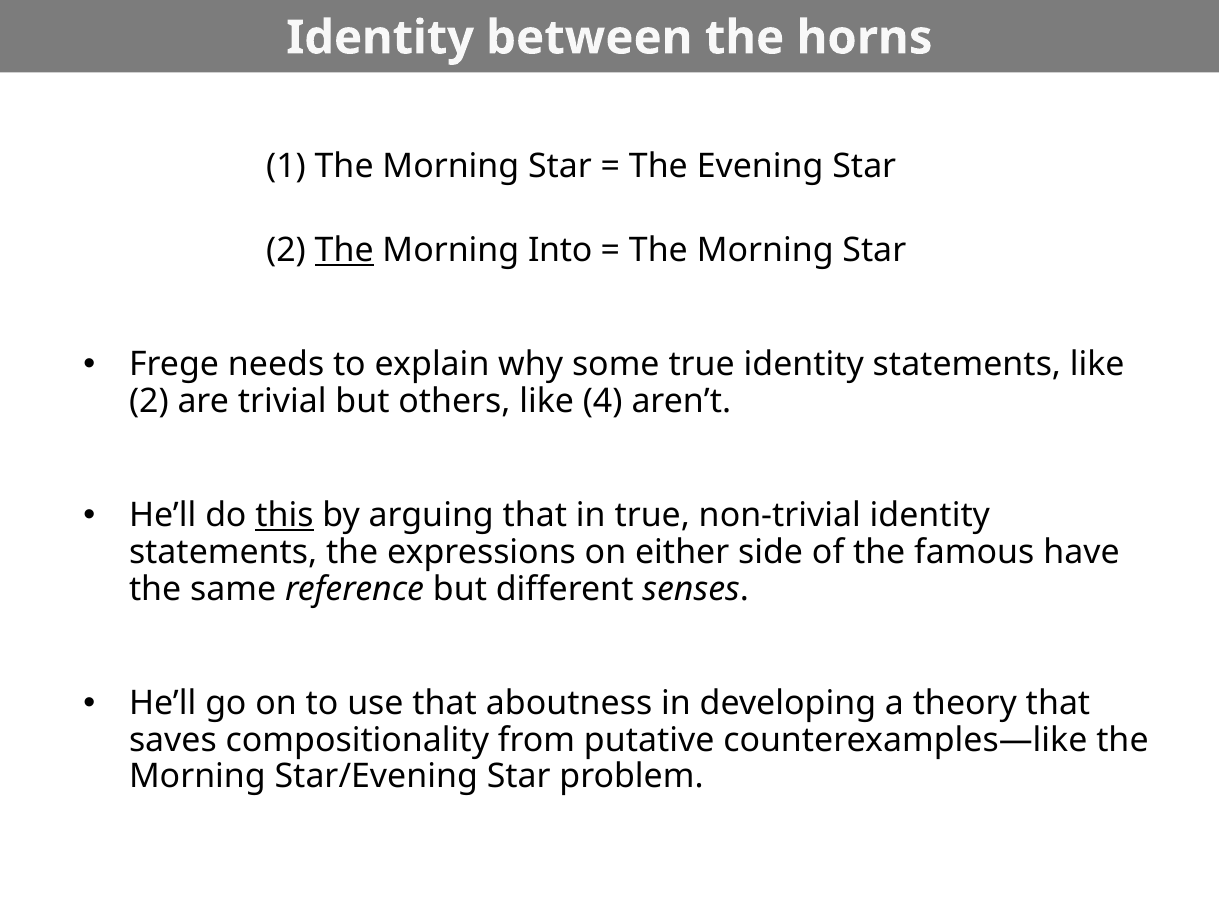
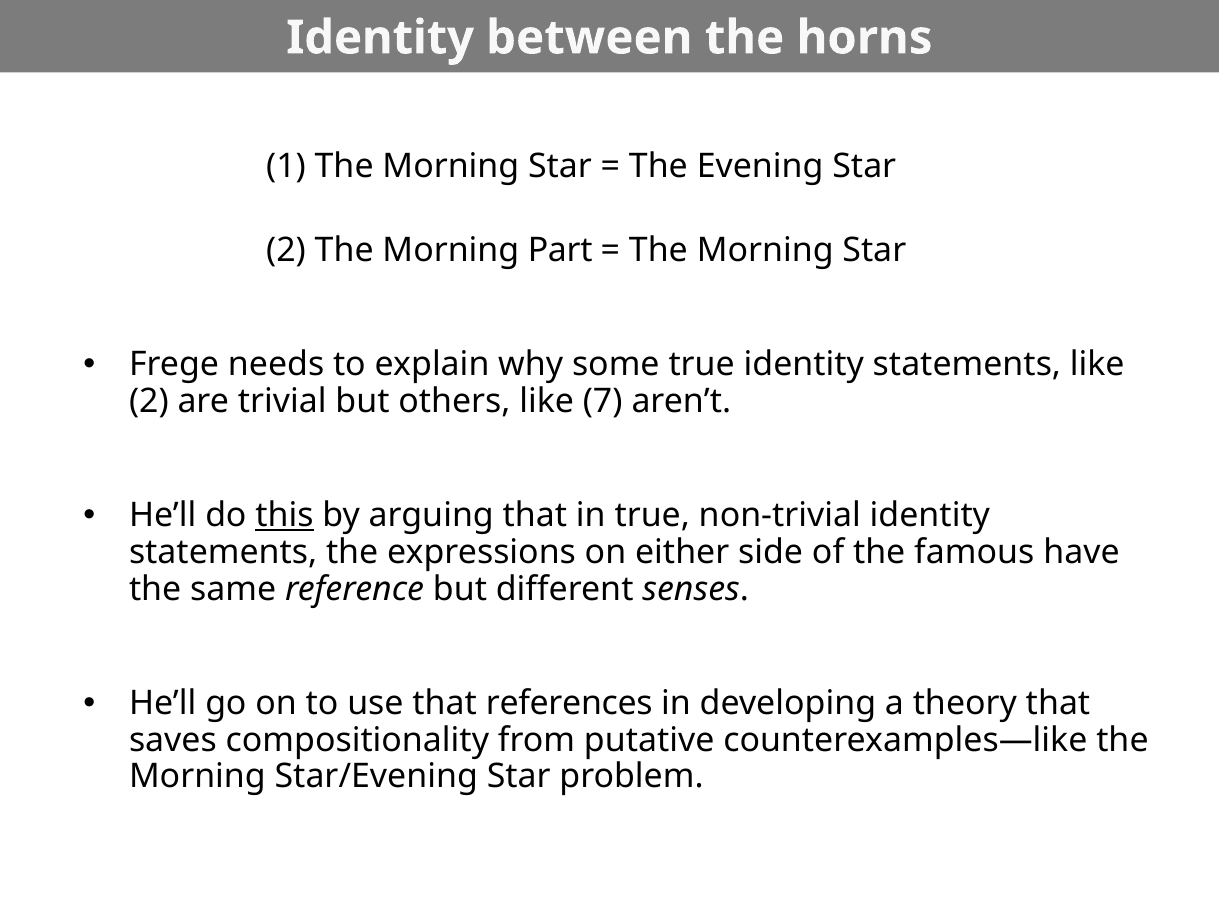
The at (344, 250) underline: present -> none
Into: Into -> Part
4: 4 -> 7
aboutness: aboutness -> references
